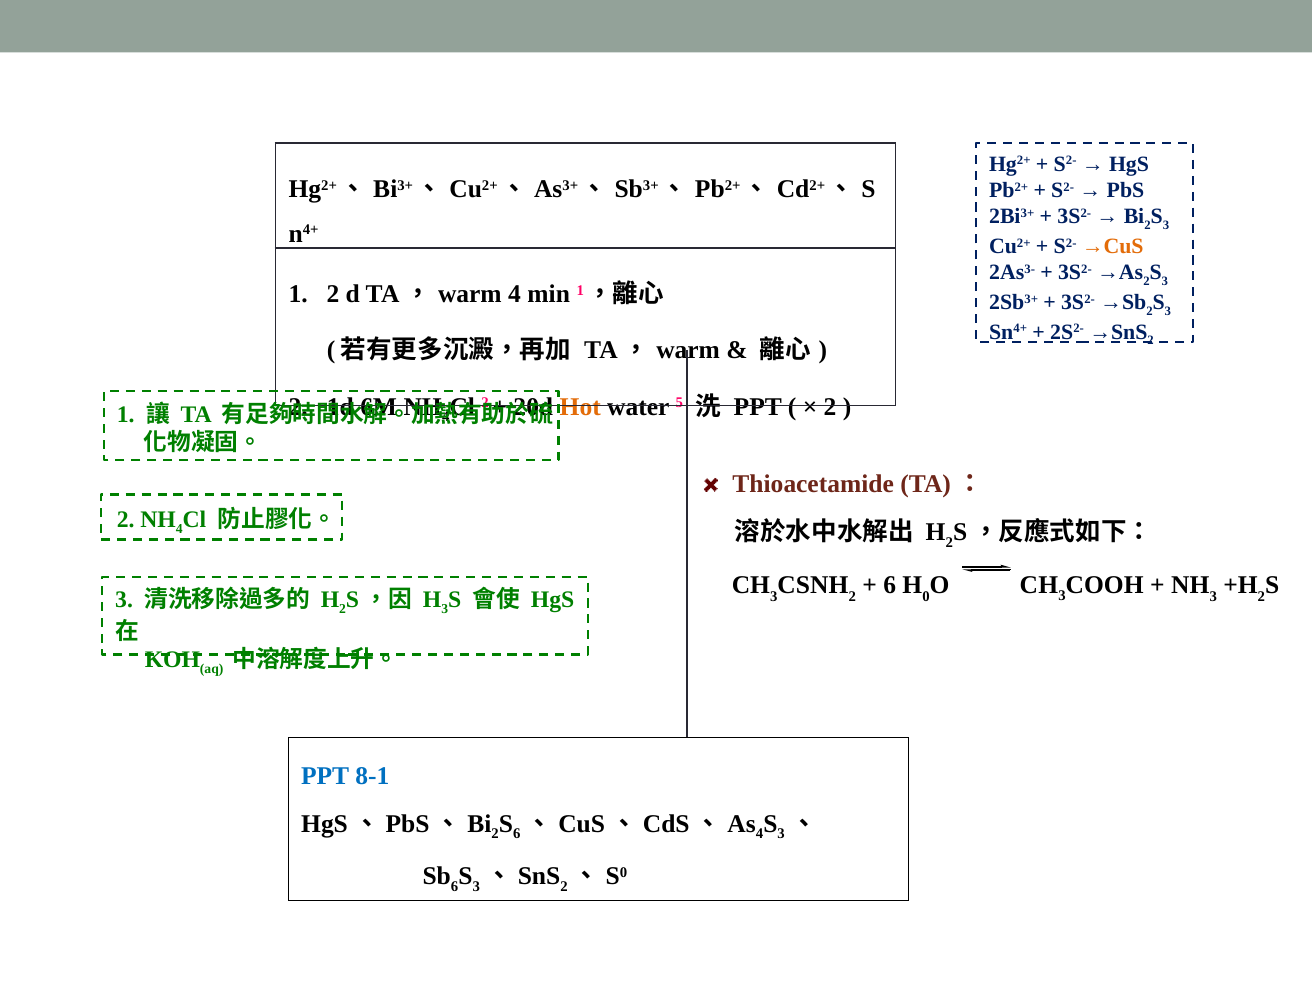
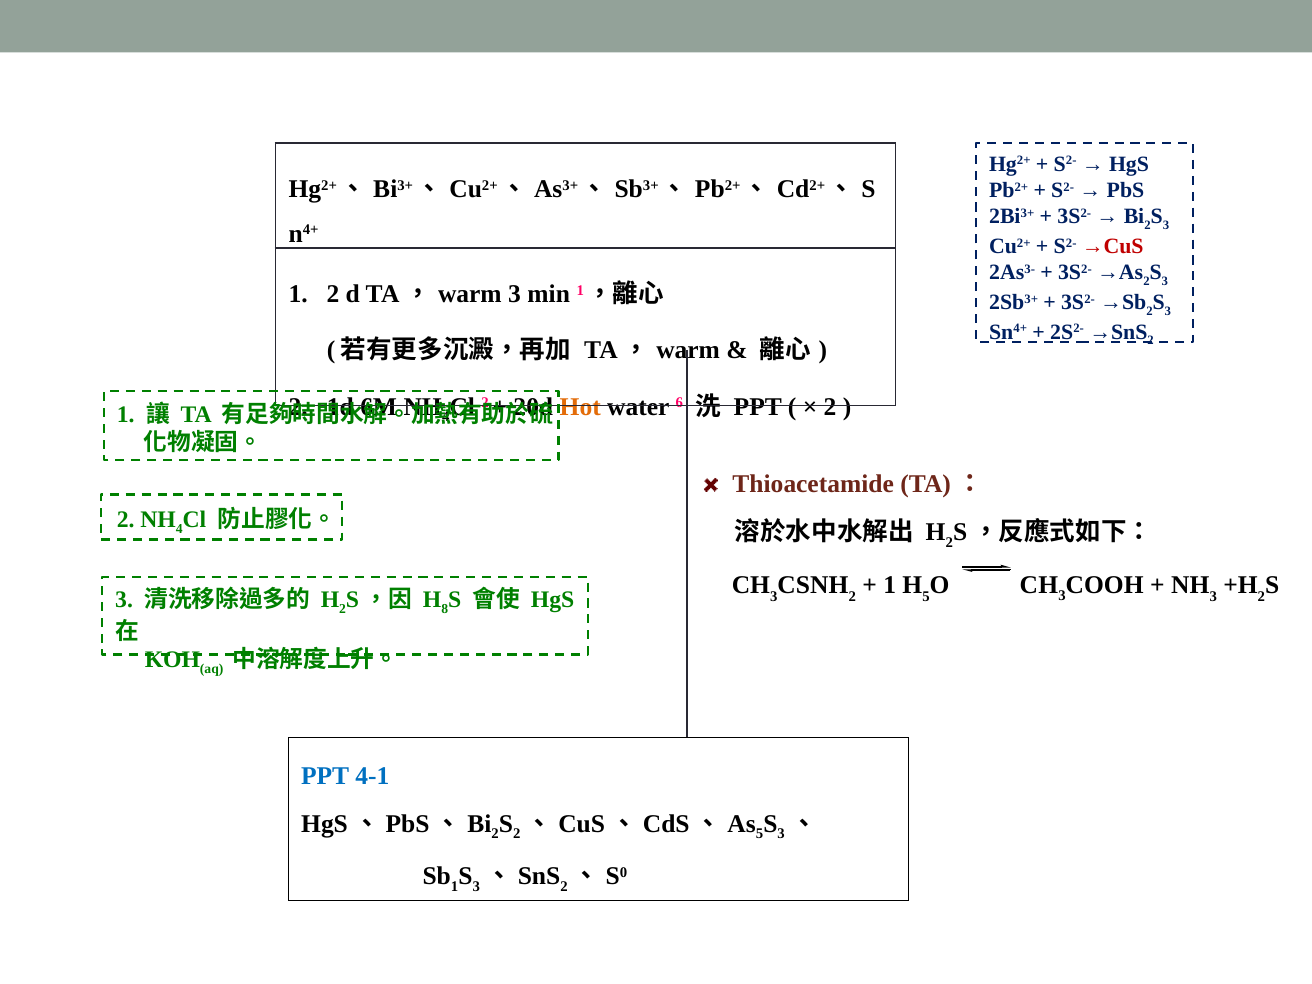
→CuS colour: orange -> red
4 at (515, 295): 4 -> 3
5: 5 -> 6
6 at (890, 585): 6 -> 1
0 at (926, 597): 0 -> 5
3 at (445, 609): 3 -> 8
8-1: 8-1 -> 4-1
6 at (517, 834): 6 -> 2
4 at (760, 834): 4 -> 5
6 at (455, 886): 6 -> 1
